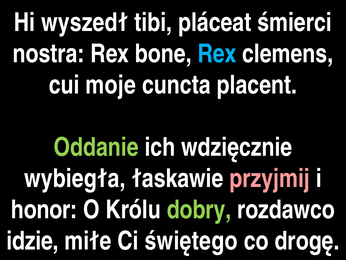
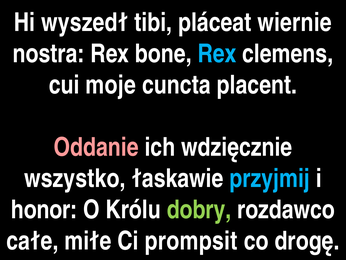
śmierci: śmierci -> wiernie
Oddanie colour: light green -> pink
wybiegła: wybiegła -> wszystko
przyjmij colour: pink -> light blue
idzie: idzie -> całe
świętego: świętego -> prompsit
